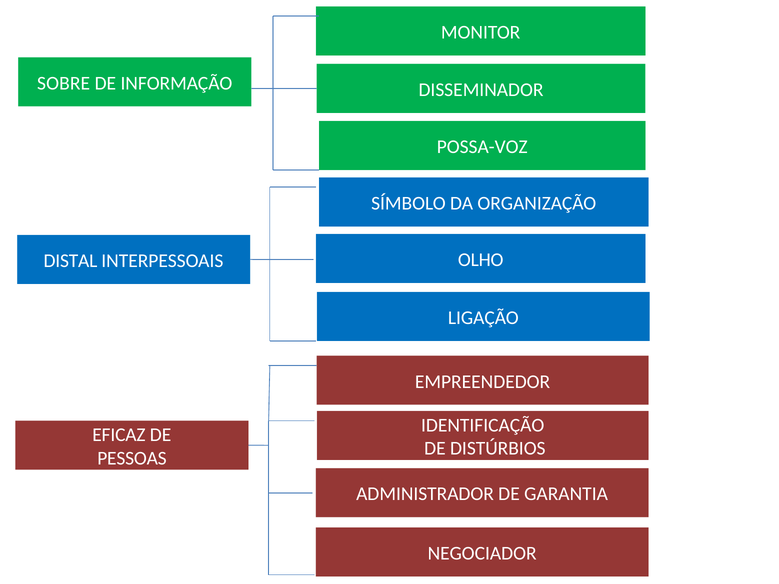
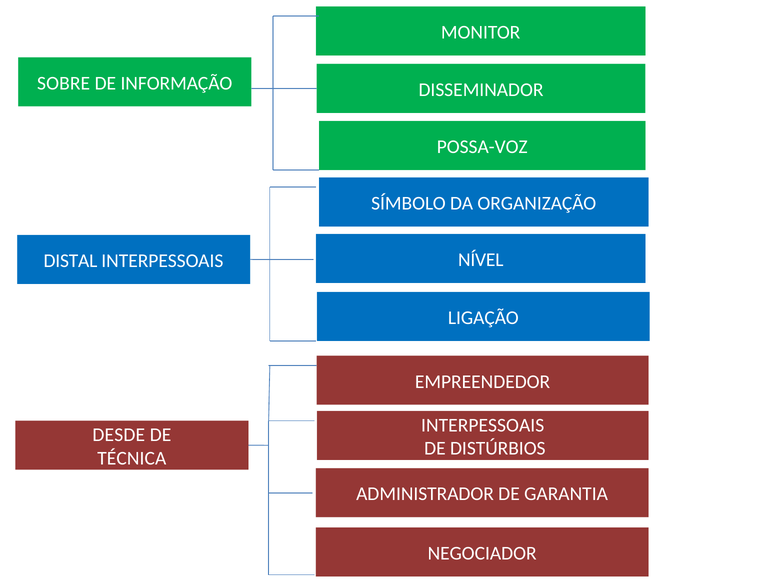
OLHO: OLHO -> NÍVEL
IDENTIFICAÇÃO at (483, 425): IDENTIFICAÇÃO -> INTERPESSOAIS
EFICAZ: EFICAZ -> DESDE
PESSOAS: PESSOAS -> TÉCNICA
